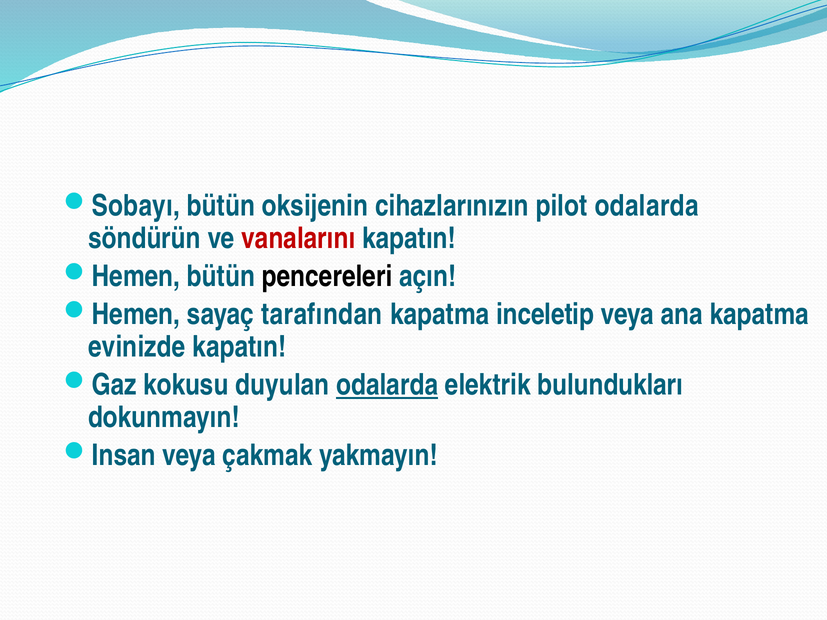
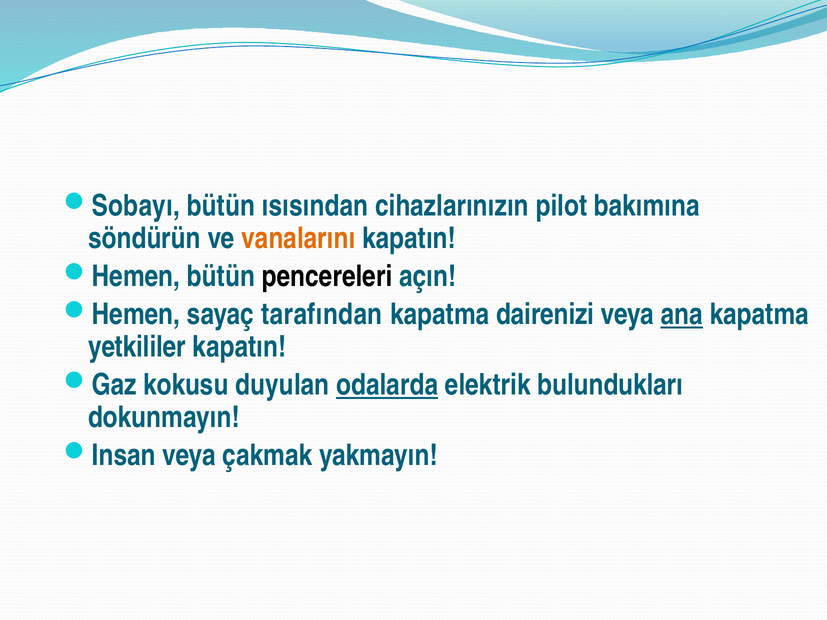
oksijenin: oksijenin -> ısısından
pilot odalarda: odalarda -> bakımına
vanalarını colour: red -> orange
inceletip: inceletip -> dairenizi
ana underline: none -> present
evinizde: evinizde -> yetkililer
